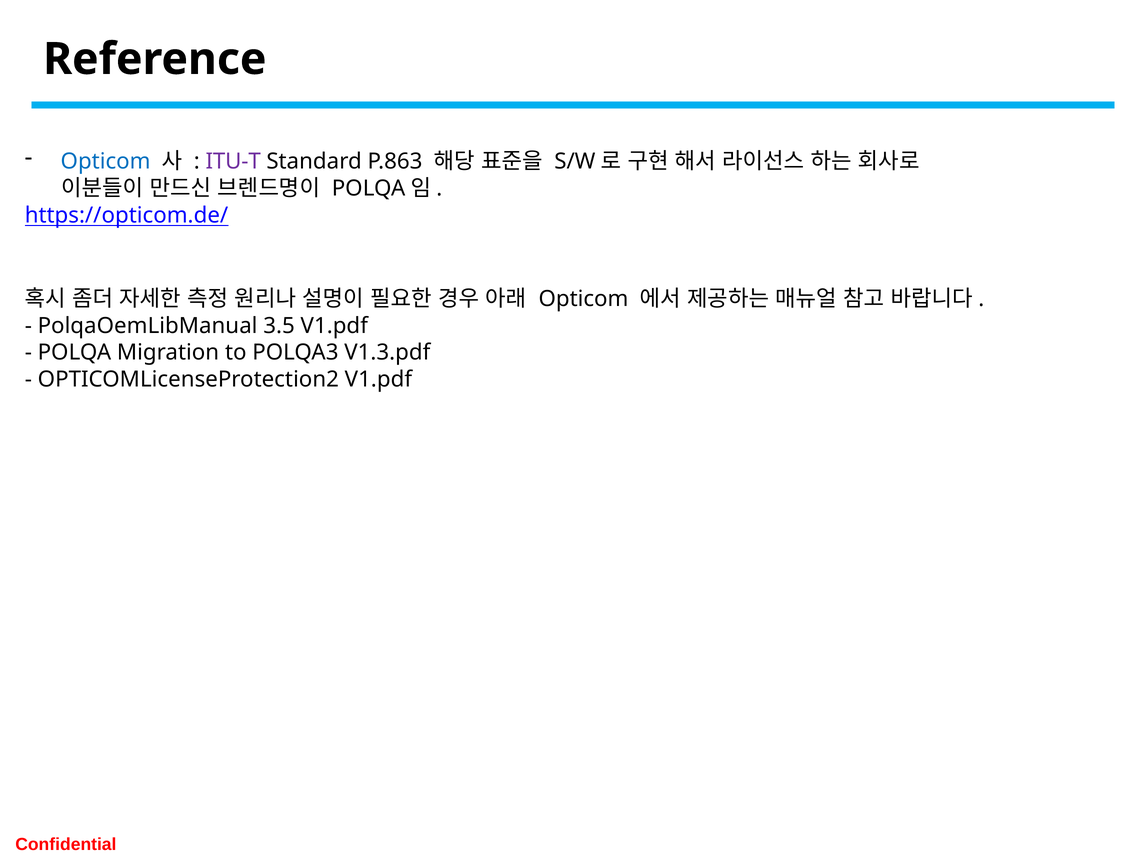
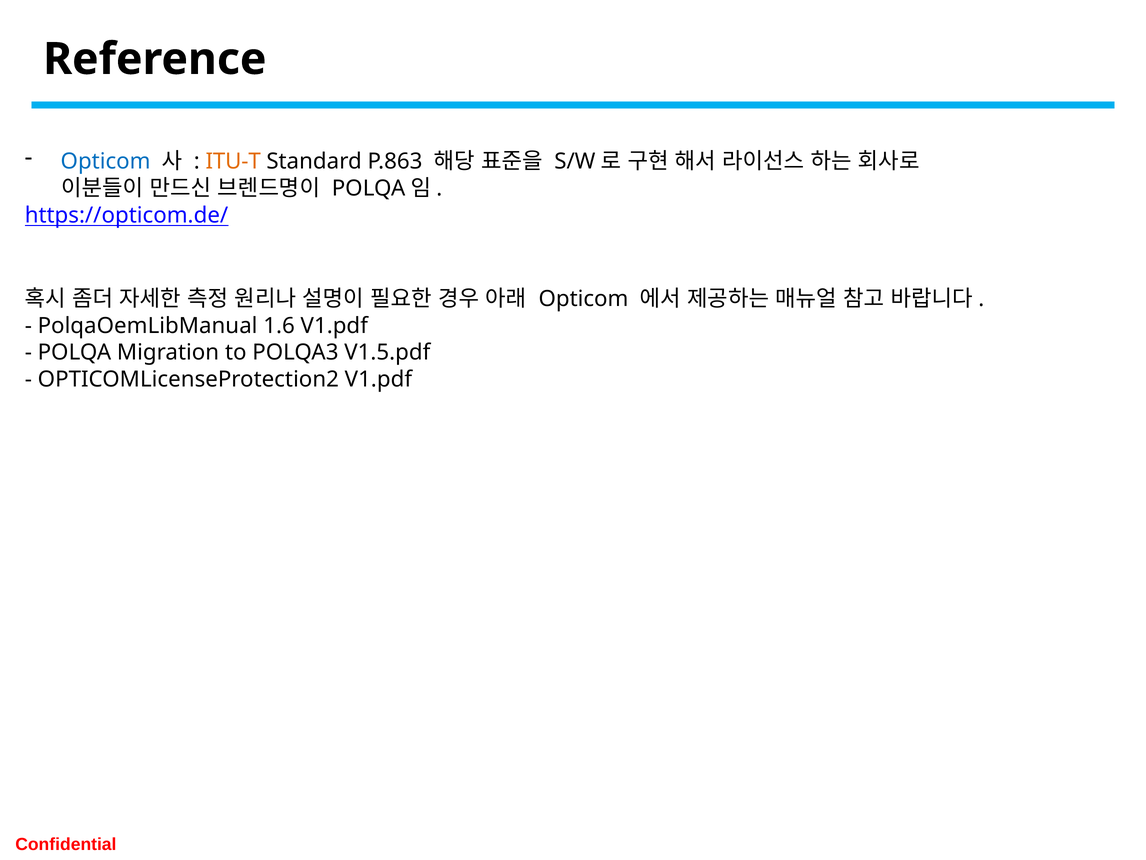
ITU-T colour: purple -> orange
3.5: 3.5 -> 1.6
V1.3.pdf: V1.3.pdf -> V1.5.pdf
